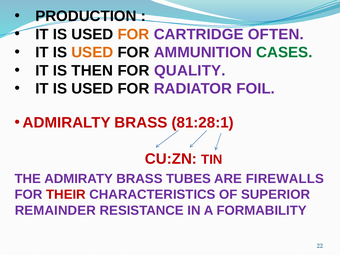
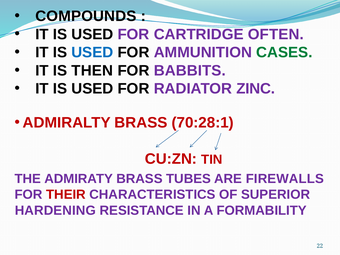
PRODUCTION: PRODUCTION -> COMPOUNDS
FOR at (133, 34) colour: orange -> purple
USED at (92, 52) colour: orange -> blue
QUALITY: QUALITY -> BABBITS
FOIL: FOIL -> ZINC
81:28:1: 81:28:1 -> 70:28:1
REMAINDER: REMAINDER -> HARDENING
